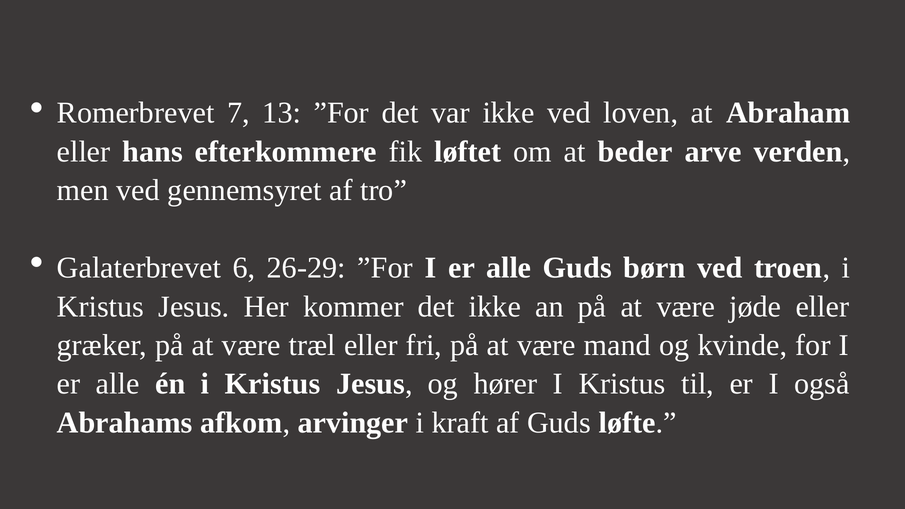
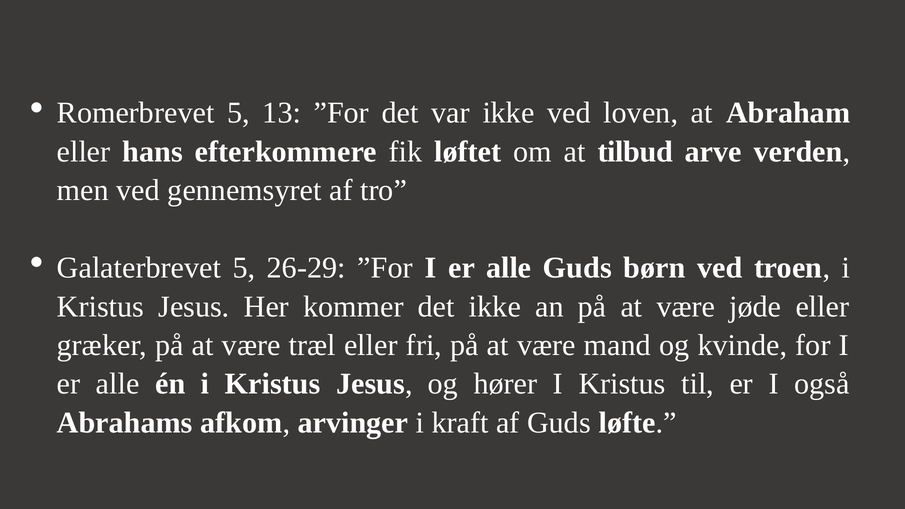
Romerbrevet 7: 7 -> 5
beder: beder -> tilbud
Galaterbrevet 6: 6 -> 5
